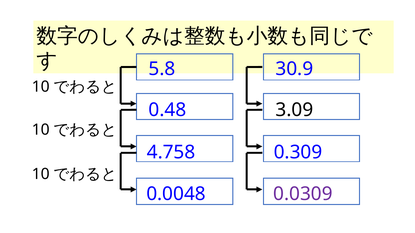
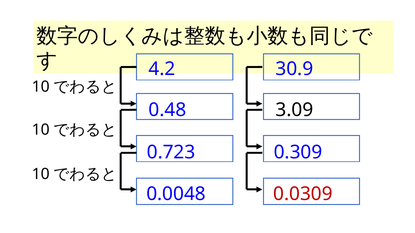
5.8: 5.8 -> 4.2
4.758: 4.758 -> 0.723
0.0309 colour: purple -> red
